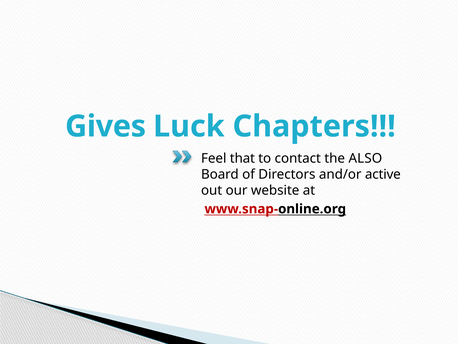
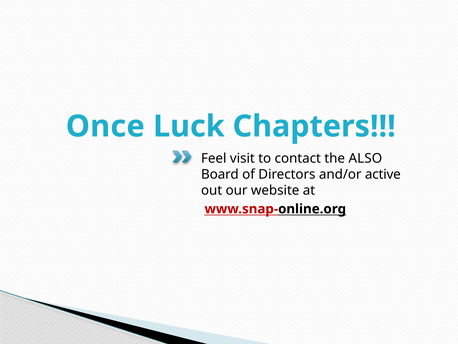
Gives: Gives -> Once
that: that -> visit
